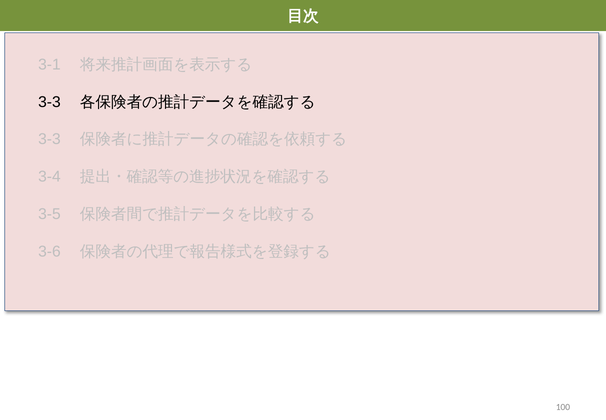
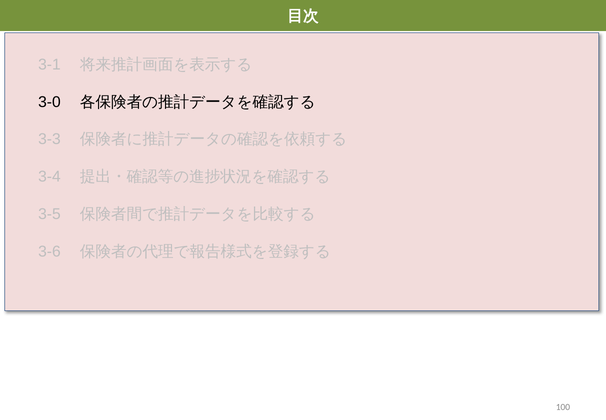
3-3 at (49, 102): 3-3 -> 3-0
